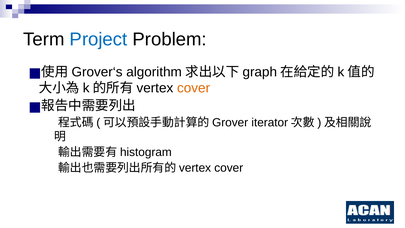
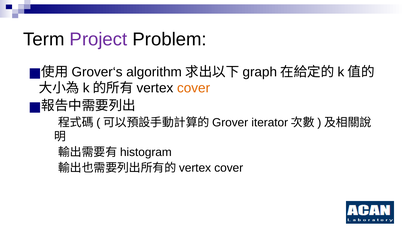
Project colour: blue -> purple
